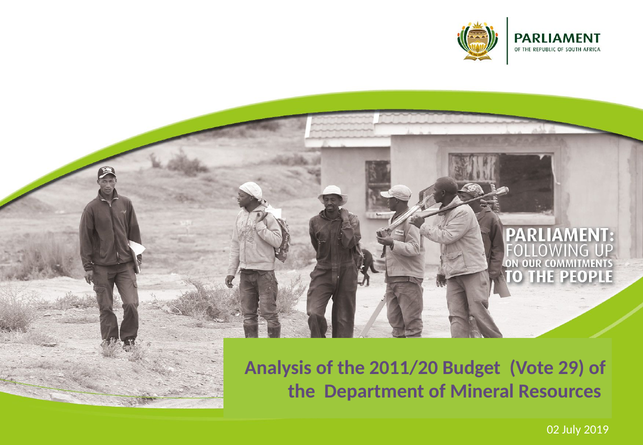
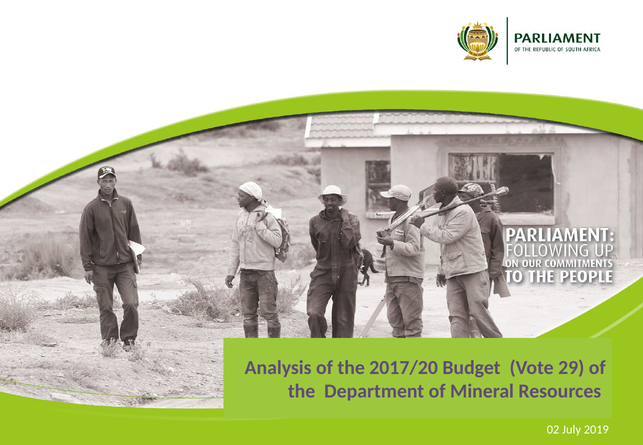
2011/20: 2011/20 -> 2017/20
